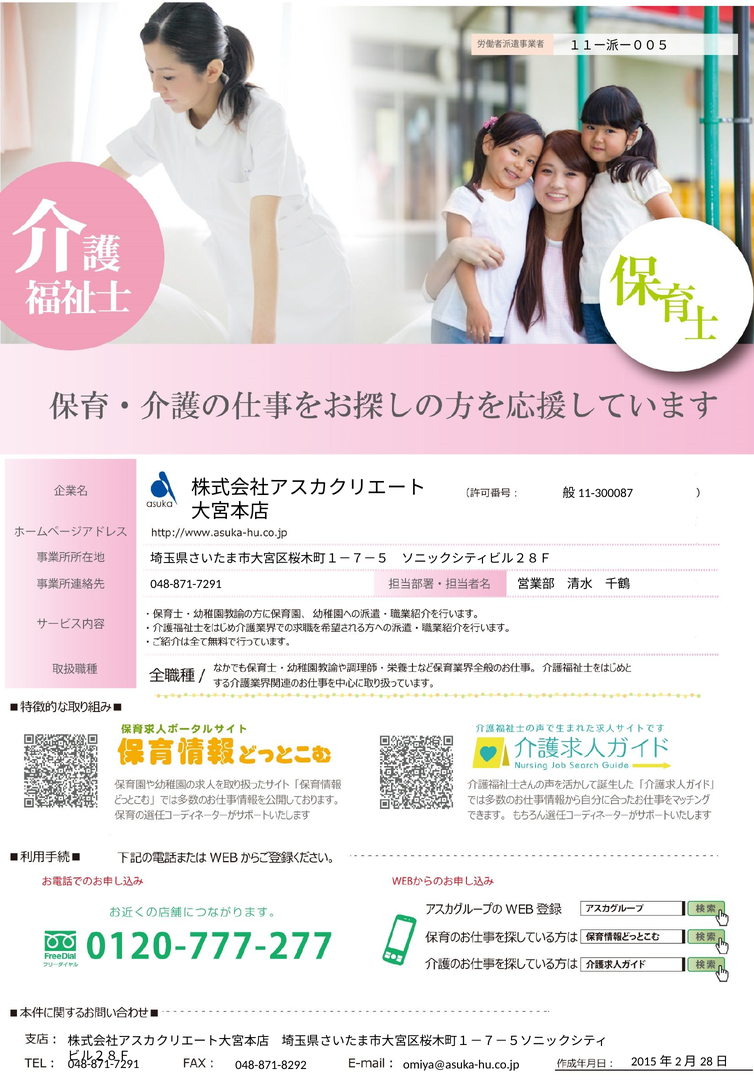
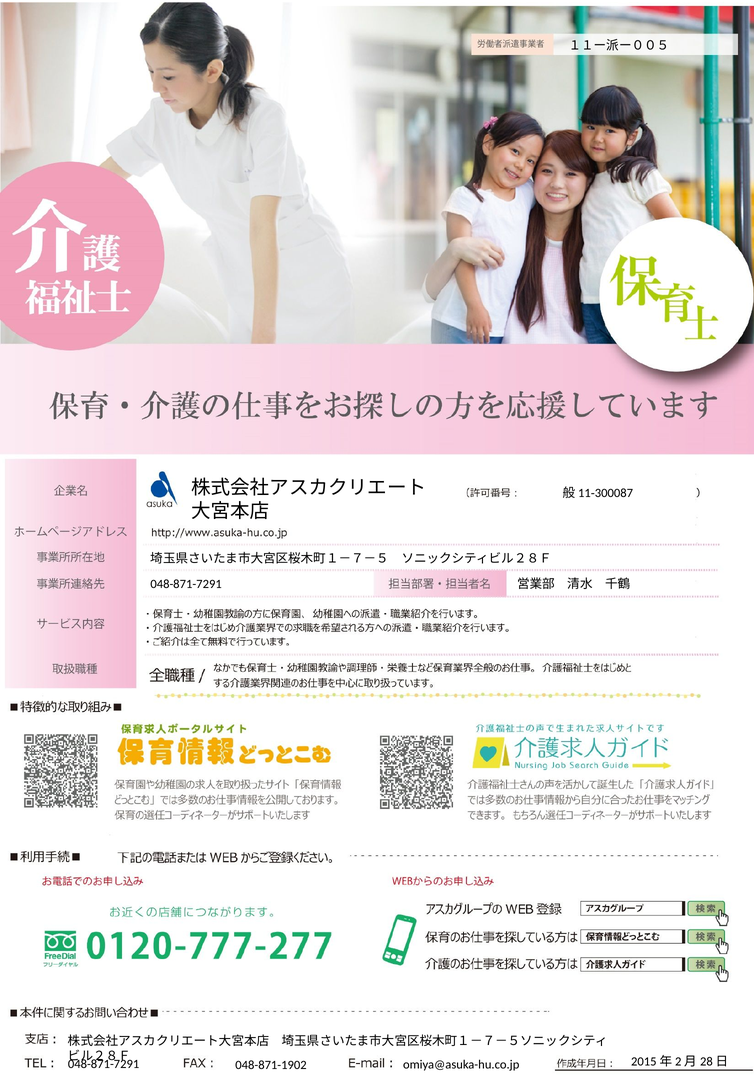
048-871-8292: 048-871-8292 -> 048-871-1902
